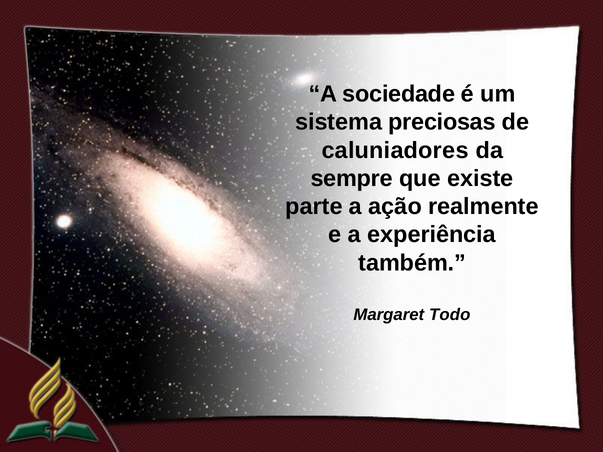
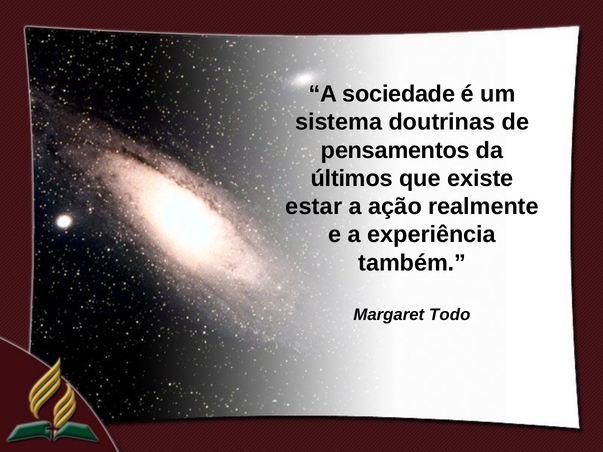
preciosas: preciosas -> doutrinas
caluniadores: caluniadores -> pensamentos
sempre: sempre -> últimos
parte: parte -> estar
